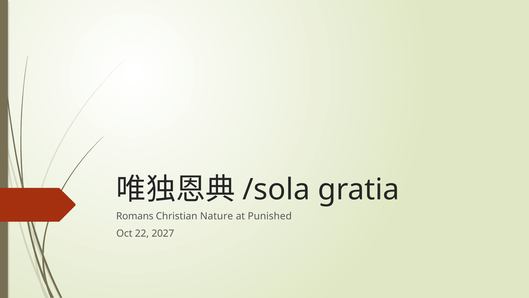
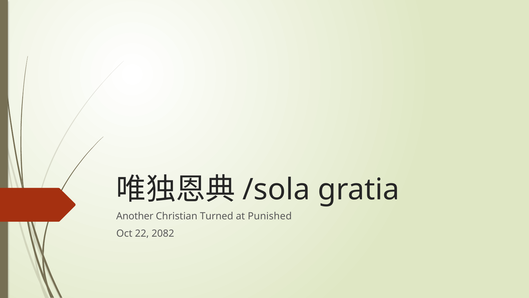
Romans: Romans -> Another
Nature: Nature -> Turned
2027: 2027 -> 2082
